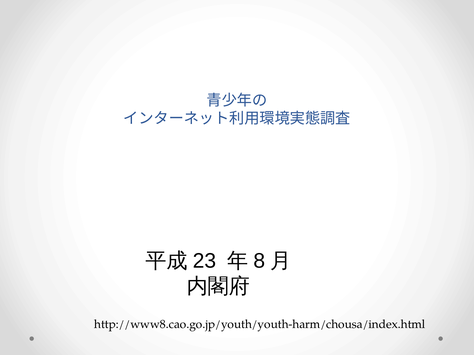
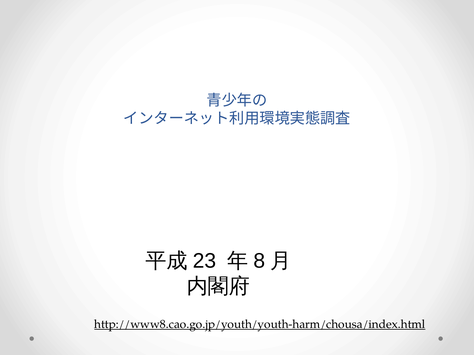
http://www8.cao.go.jp/youth/youth-harm/chousa/index.html underline: none -> present
